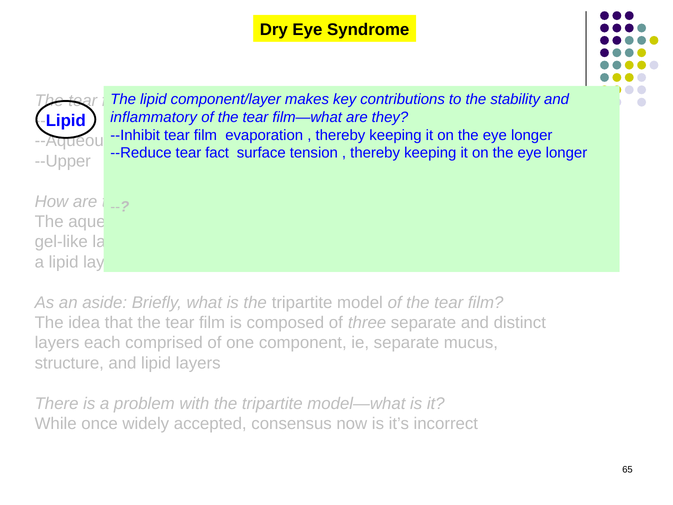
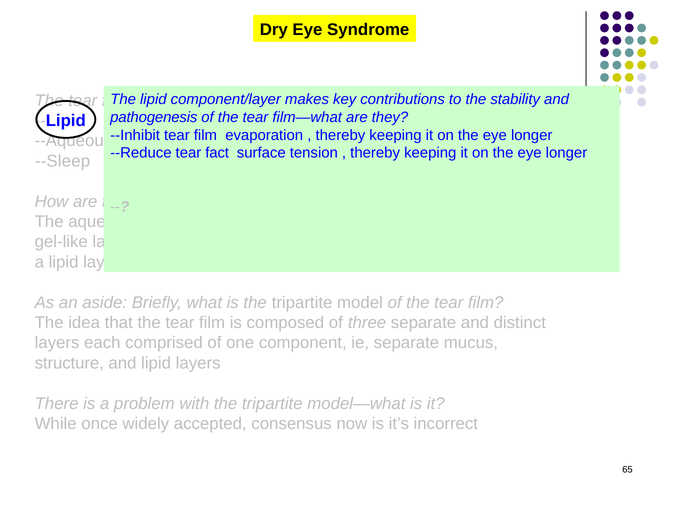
inflammatory: inflammatory -> pathogenesis
--Upper: --Upper -> --Sleep
